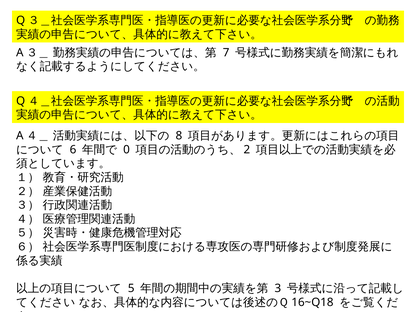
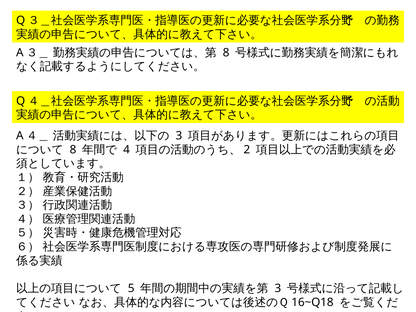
7 at (226, 53): 7 -> 8
8 at (179, 136): 8 -> 3
6 at (73, 150): 6 -> 8
0: 0 -> 4
